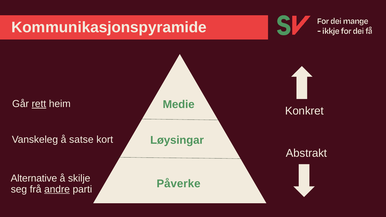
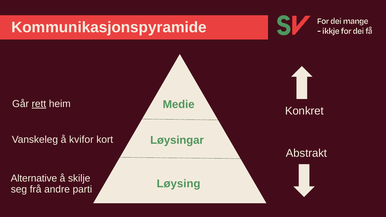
satse: satse -> kvifor
Påverke: Påverke -> Løysing
andre underline: present -> none
